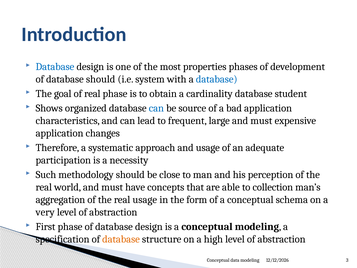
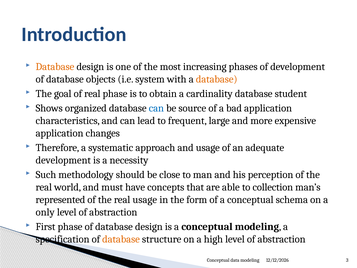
Database at (55, 67) colour: blue -> orange
properties: properties -> increasing
database should: should -> objects
database at (217, 79) colour: blue -> orange
large and must: must -> more
participation at (63, 160): participation -> development
aggregation: aggregation -> represented
very: very -> only
